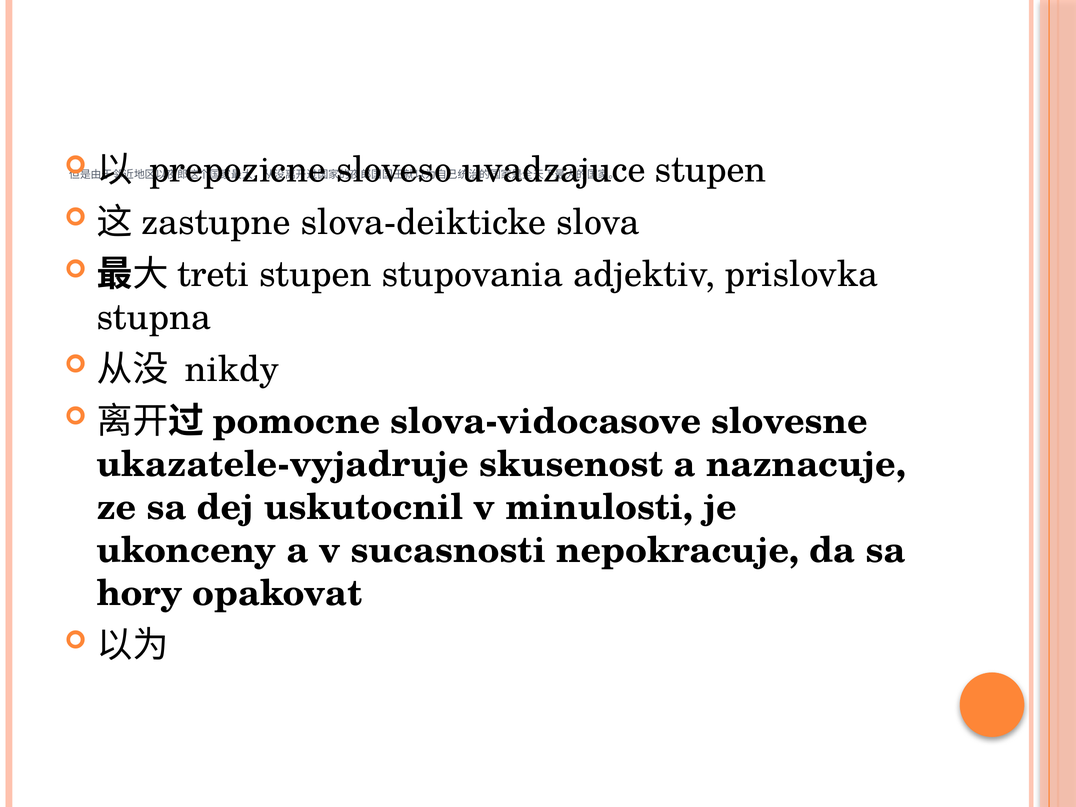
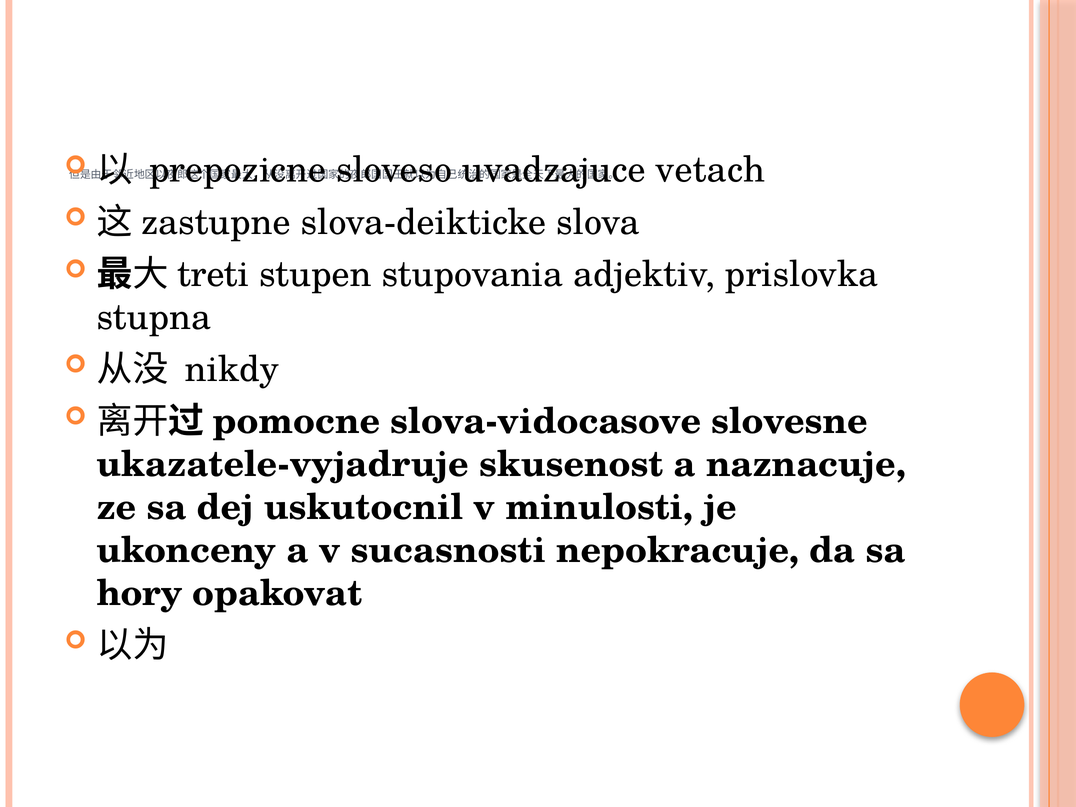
uvadzajuce stupen: stupen -> vetach
